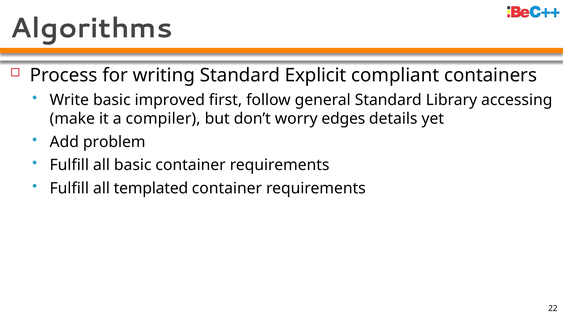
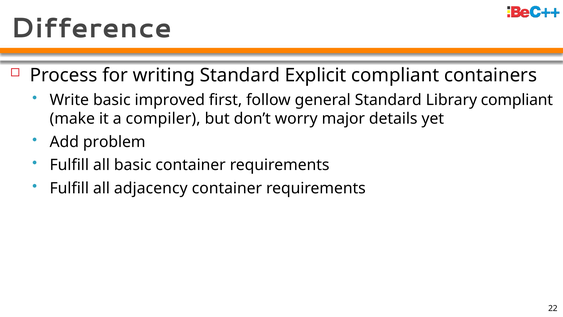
Algorithms: Algorithms -> Difference
Library accessing: accessing -> compliant
edges: edges -> major
templated: templated -> adjacency
